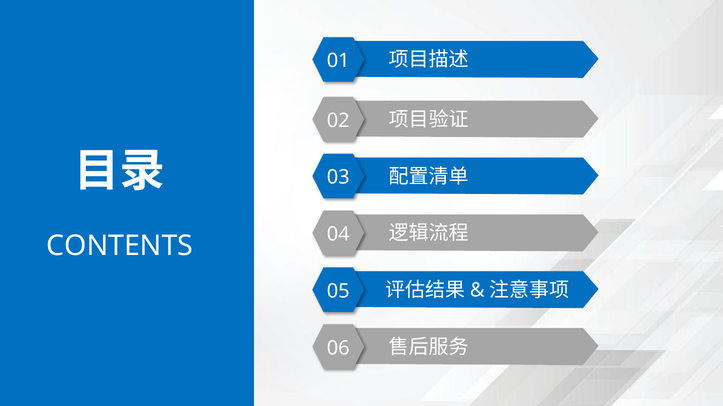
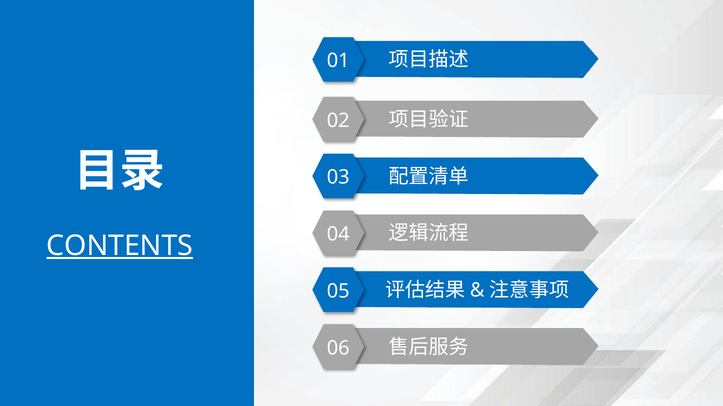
CONTENTS underline: none -> present
